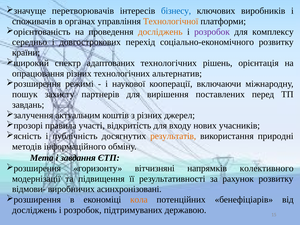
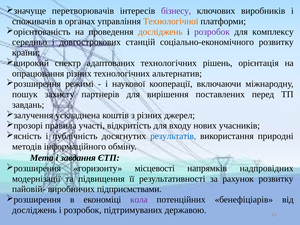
бізнесу colour: blue -> purple
перехід: перехід -> станцій
актуальним: актуальним -> ускладнена
результатів colour: orange -> blue
вітчизняні: вітчизняні -> місцевості
колективного: колективного -> надпровідних
відмови-: відмови- -> пайовій-
асинхронізовані: асинхронізовані -> підприємствами
кола colour: orange -> purple
